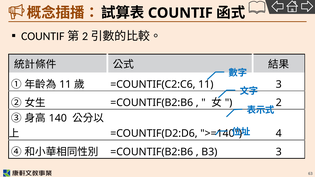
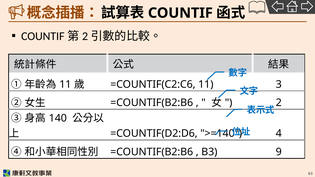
B3 3: 3 -> 9
